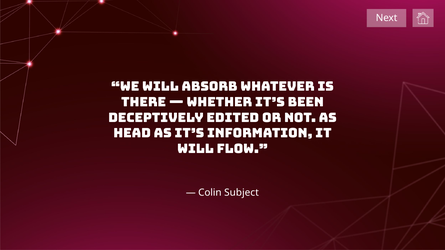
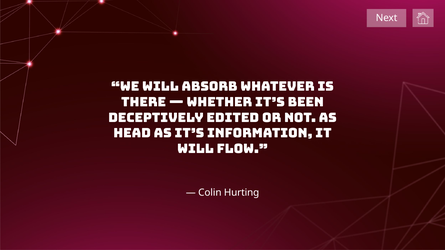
Subject: Subject -> Hurting
